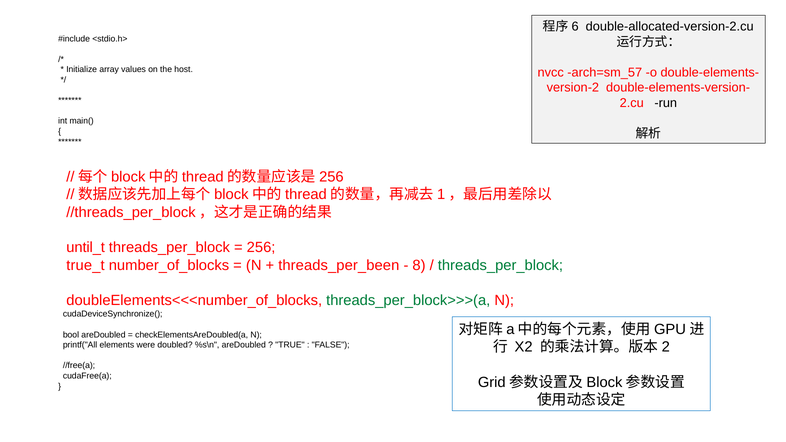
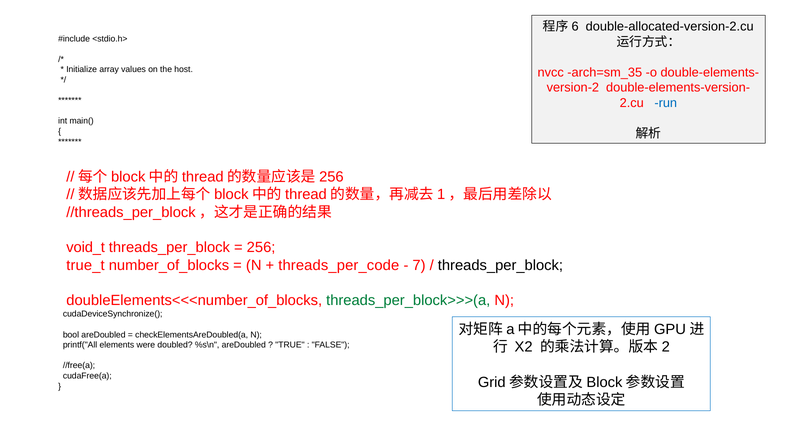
arch=sm_57: arch=sm_57 -> arch=sm_35
run colour: black -> blue
until_t: until_t -> void_t
threads_per_been: threads_per_been -> threads_per_code
8: 8 -> 7
threads_per_block at (500, 265) colour: green -> black
